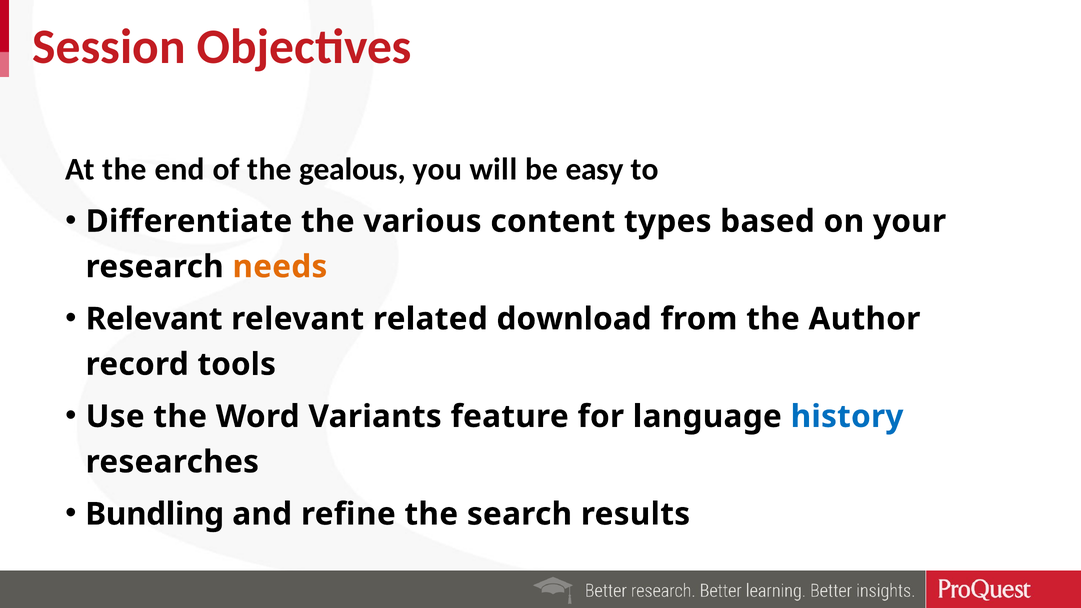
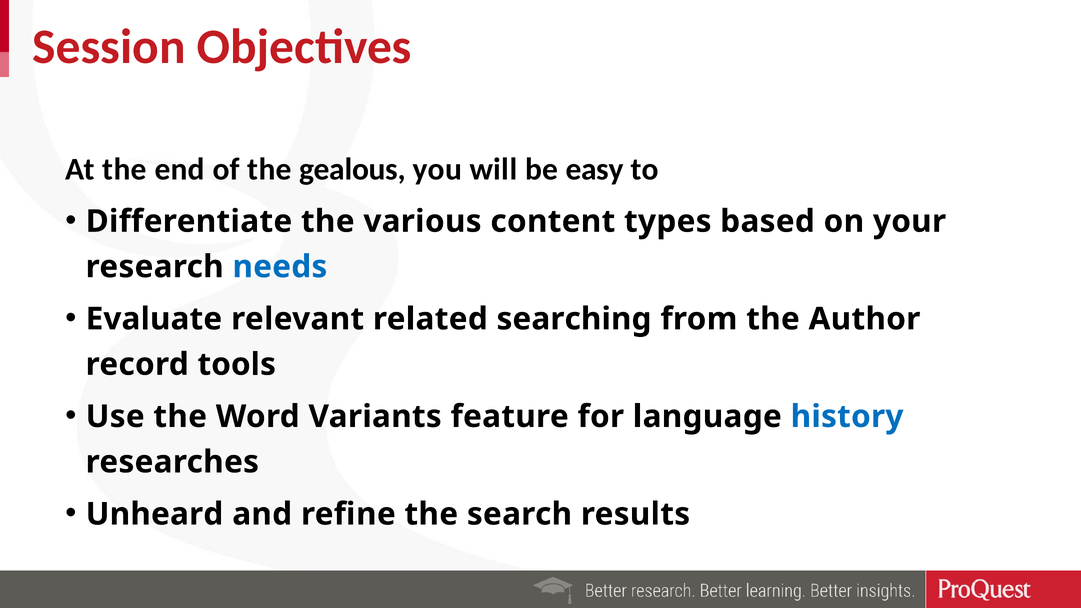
needs colour: orange -> blue
Relevant at (154, 319): Relevant -> Evaluate
download: download -> searching
Bundling: Bundling -> Unheard
